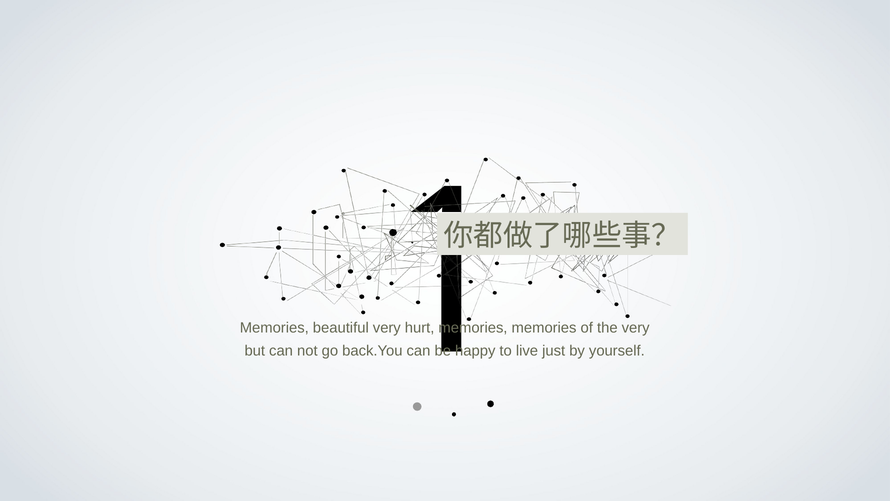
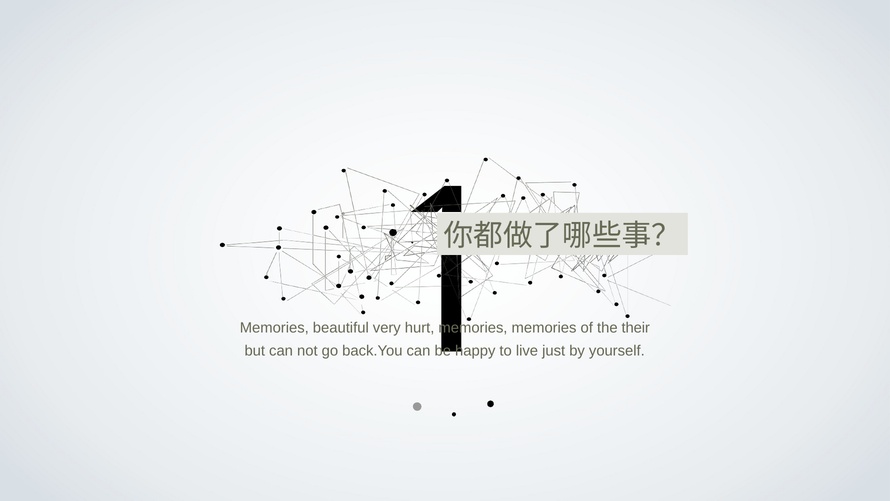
the very: very -> their
